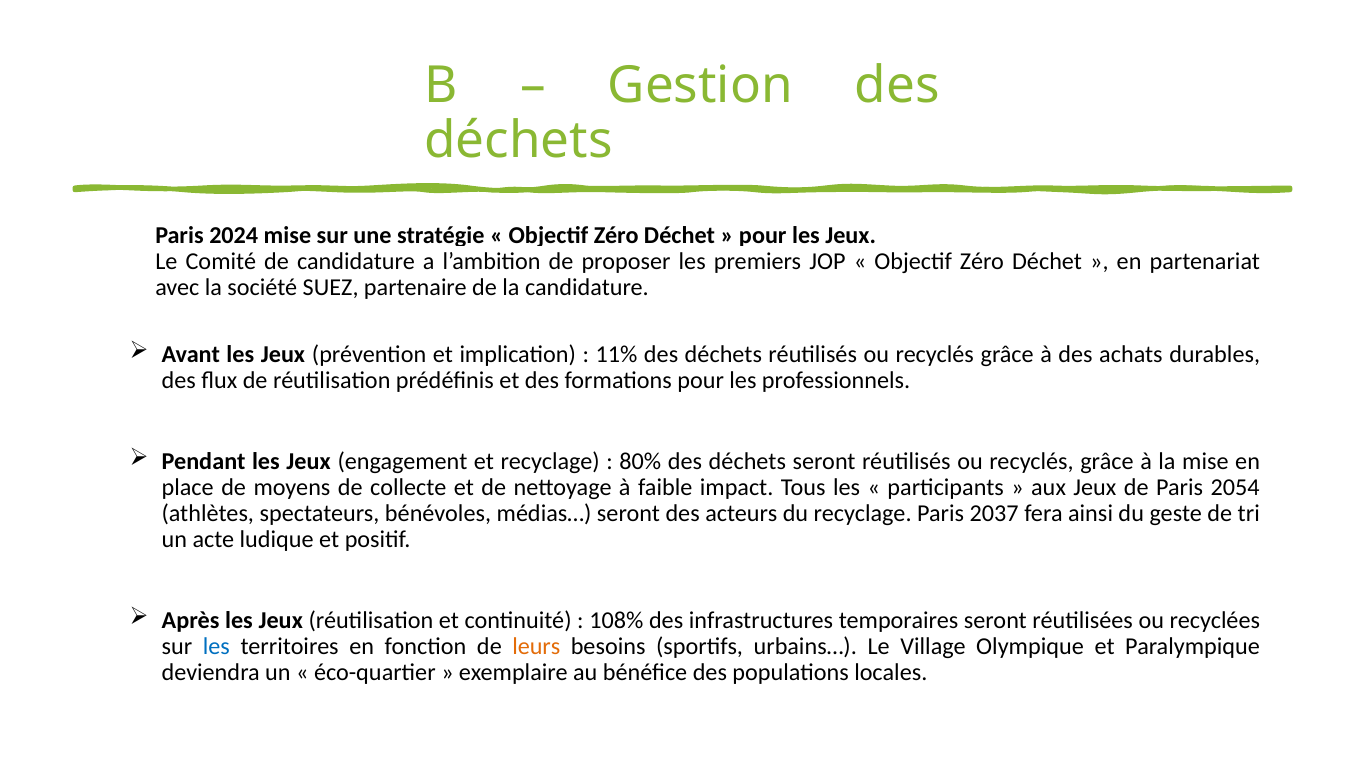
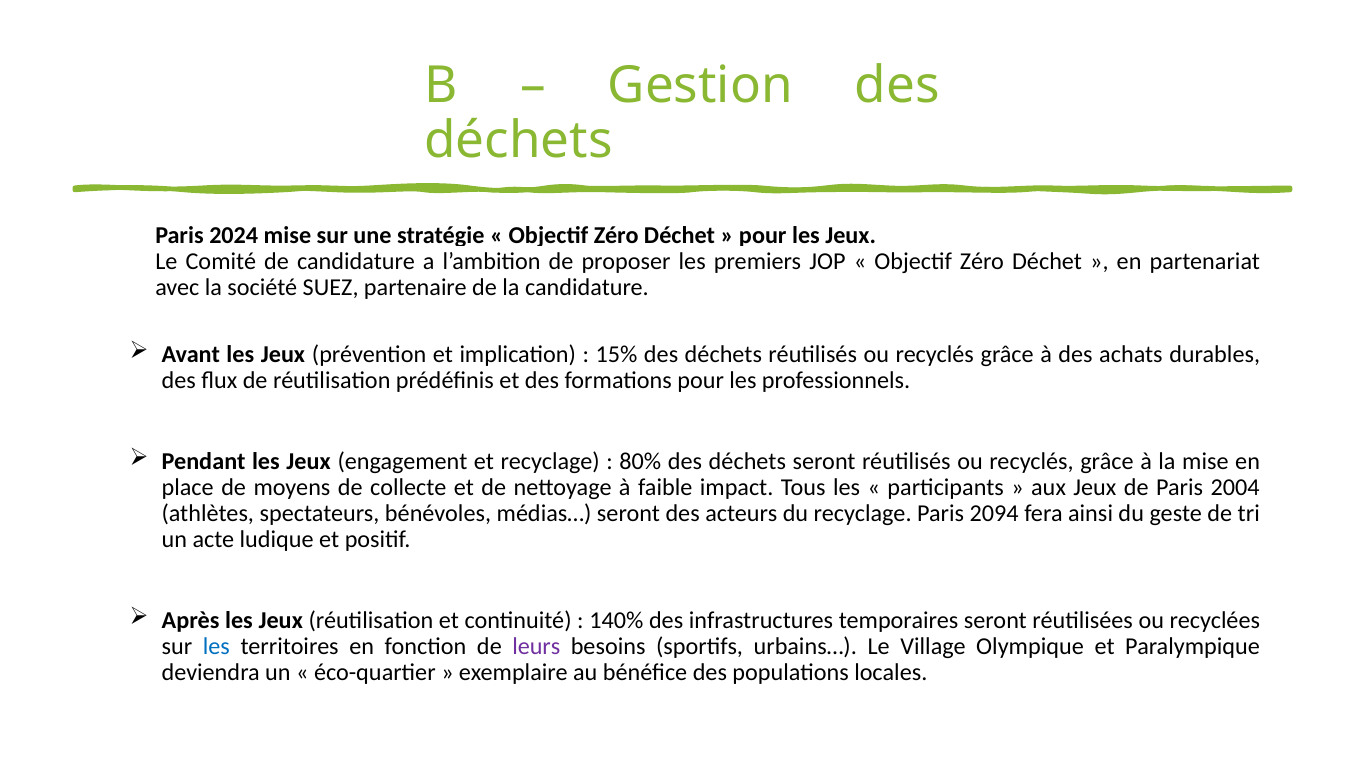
11%: 11% -> 15%
2054: 2054 -> 2004
2037: 2037 -> 2094
108%: 108% -> 140%
leurs colour: orange -> purple
